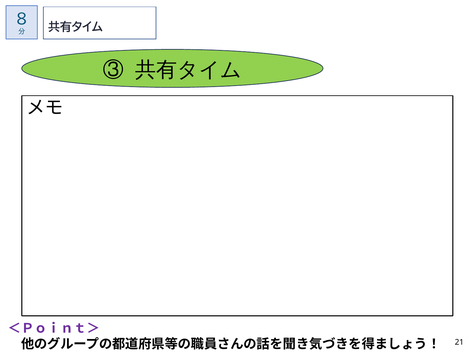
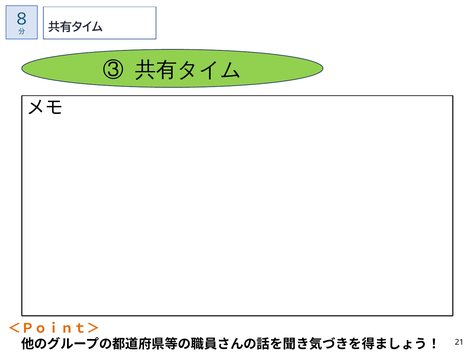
＜Ｐｏｉｎｔ＞ colour: purple -> orange
